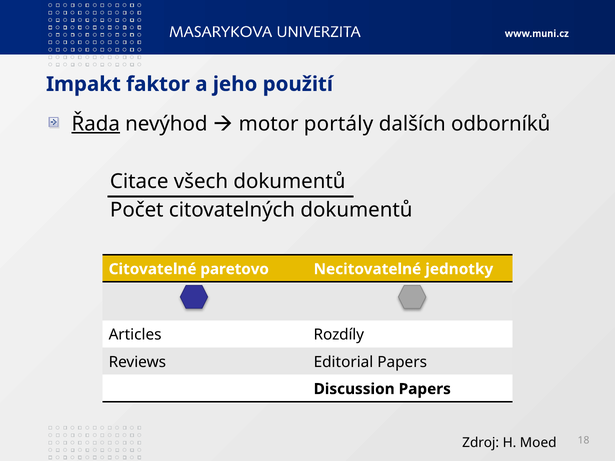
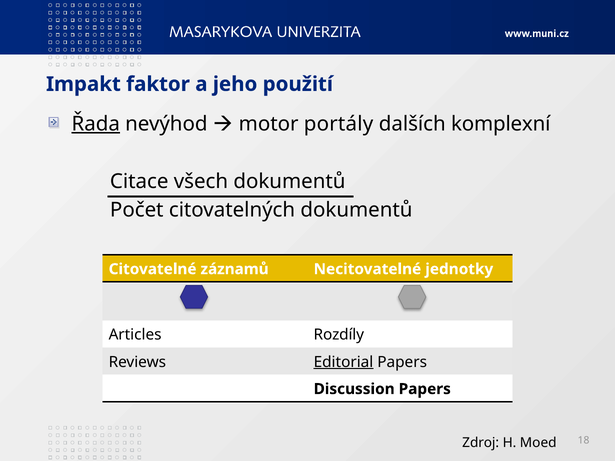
odborníků: odborníků -> komplexní
paretovo: paretovo -> záznamů
Editorial underline: none -> present
